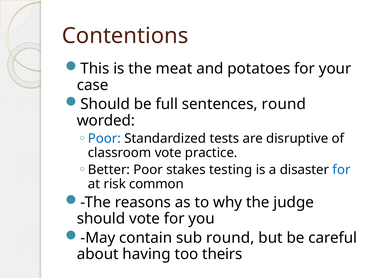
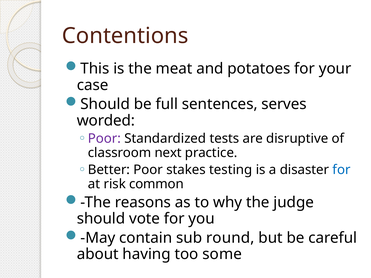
sentences round: round -> serves
Poor at (104, 139) colour: blue -> purple
classroom vote: vote -> next
theirs: theirs -> some
